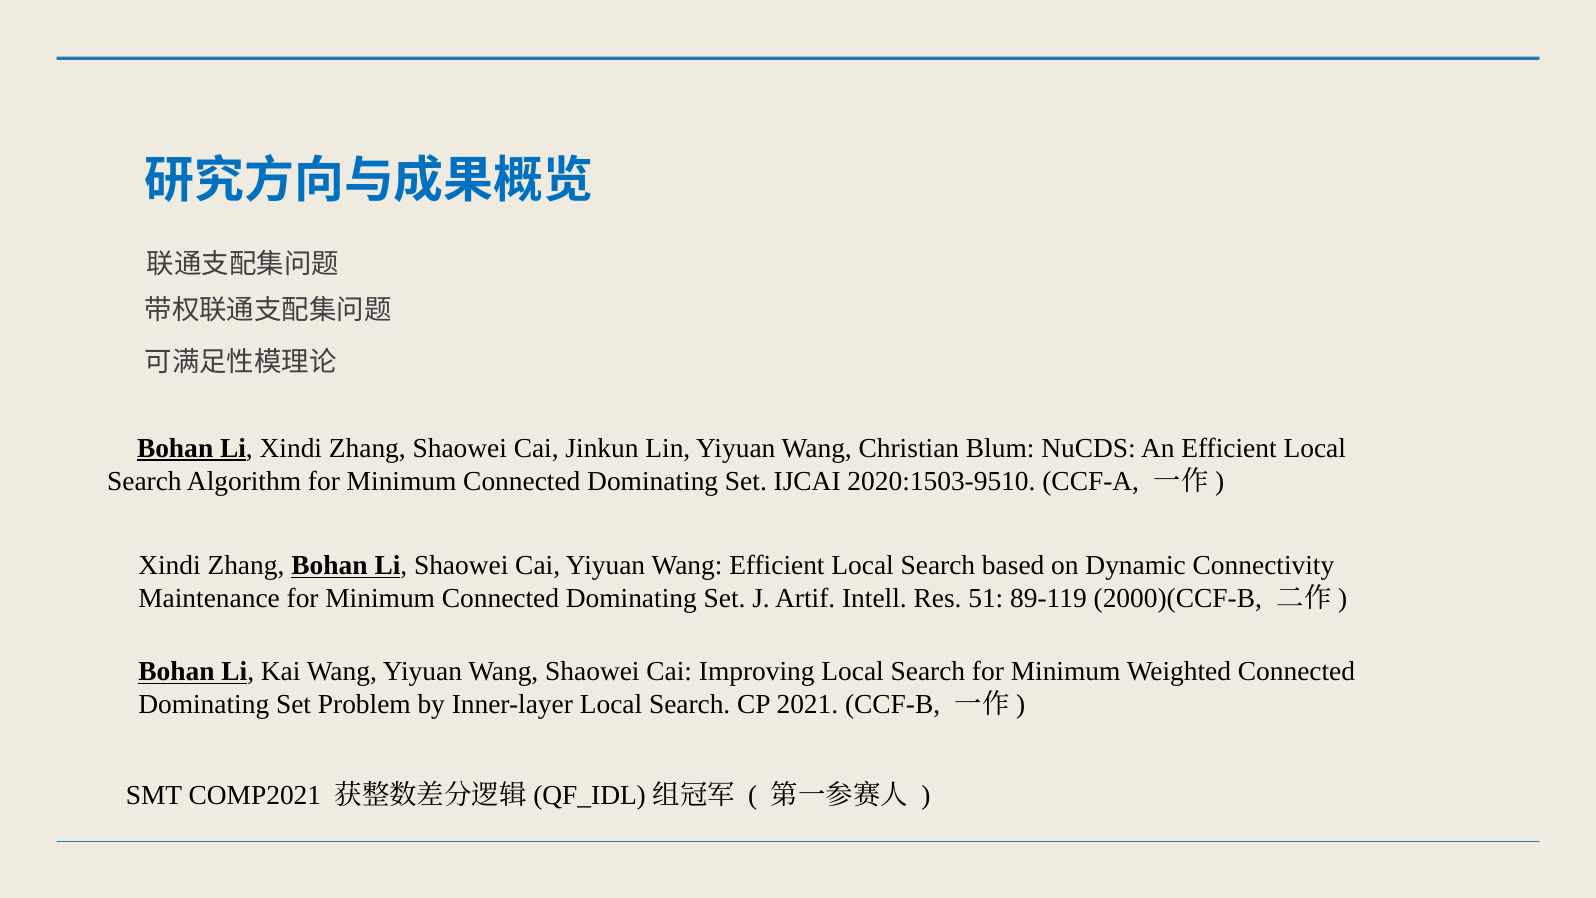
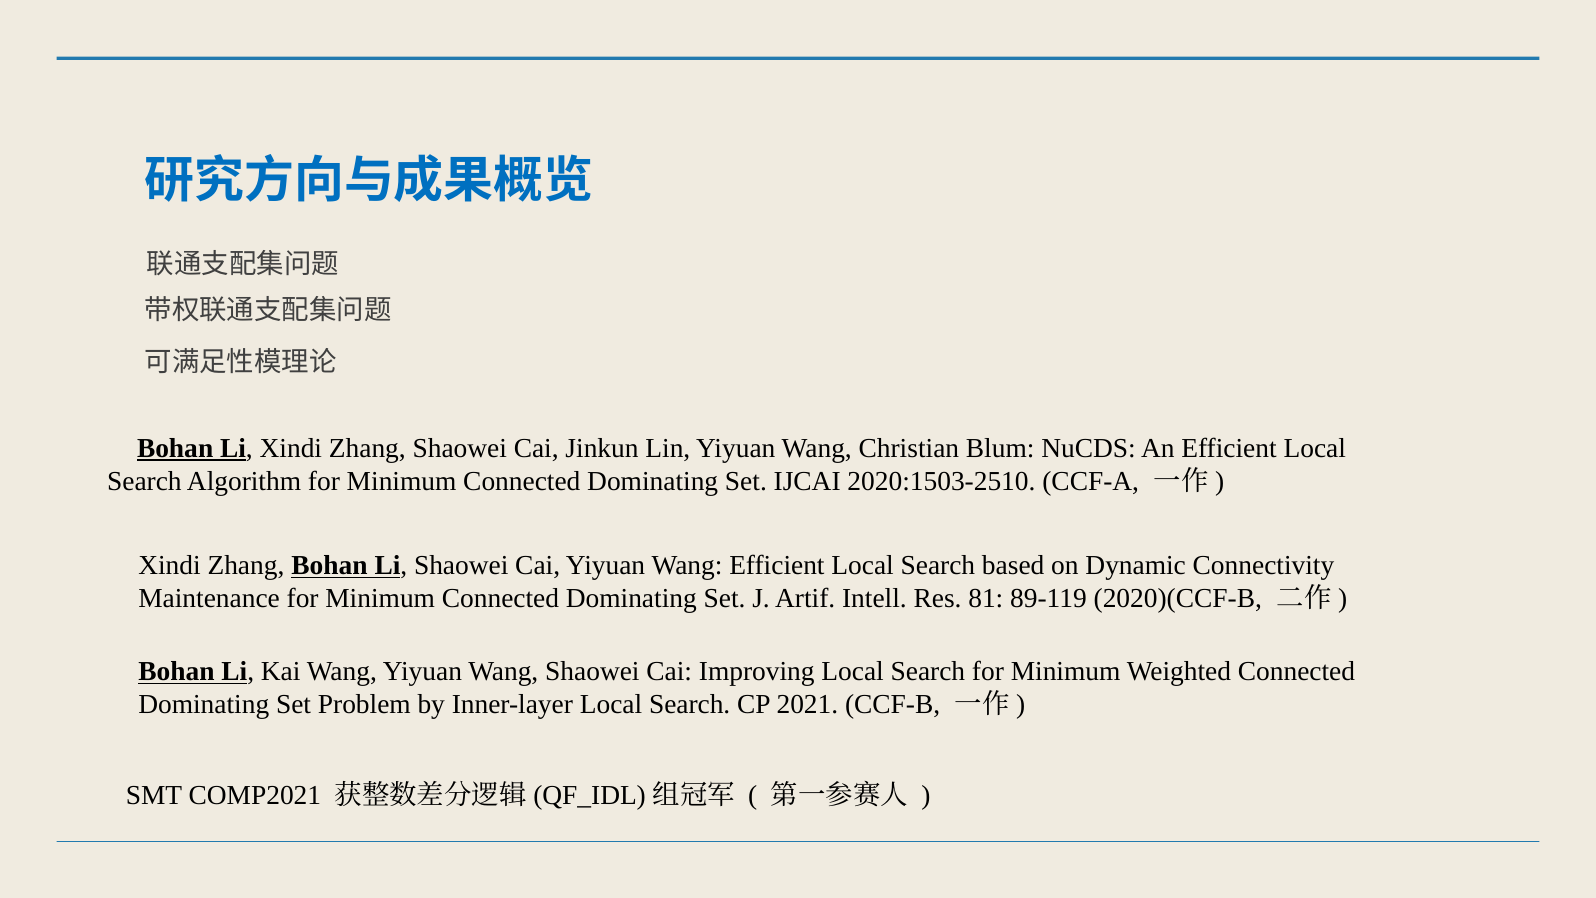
2020:1503-9510: 2020:1503-9510 -> 2020:1503-2510
51: 51 -> 81
2000)(CCF-B: 2000)(CCF-B -> 2020)(CCF-B
